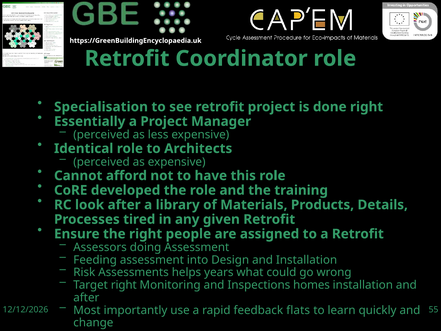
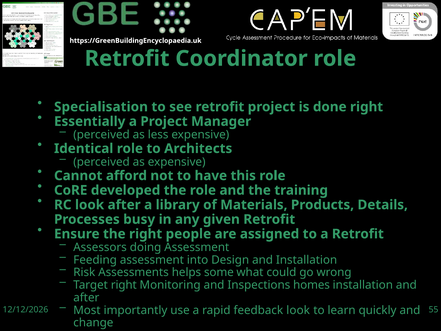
tired: tired -> busy
years: years -> some
feedback flats: flats -> look
